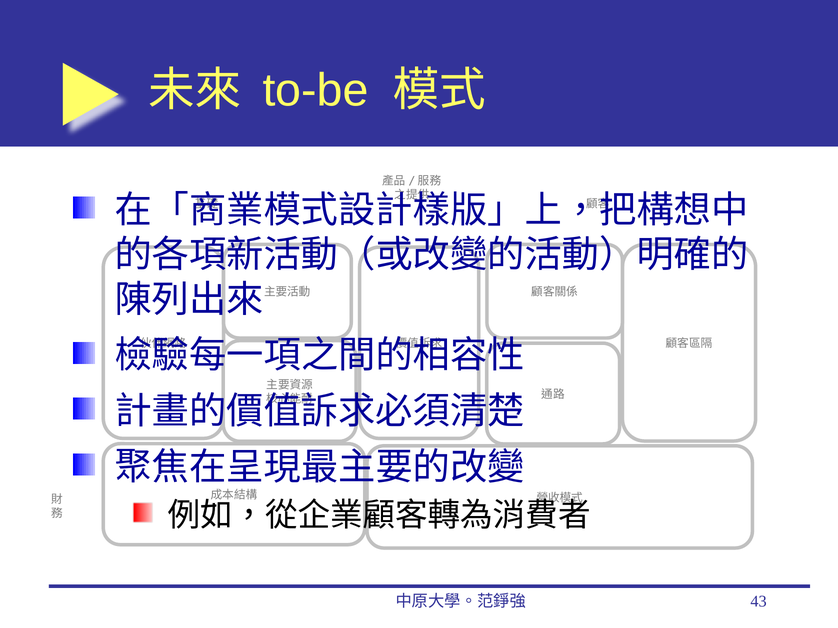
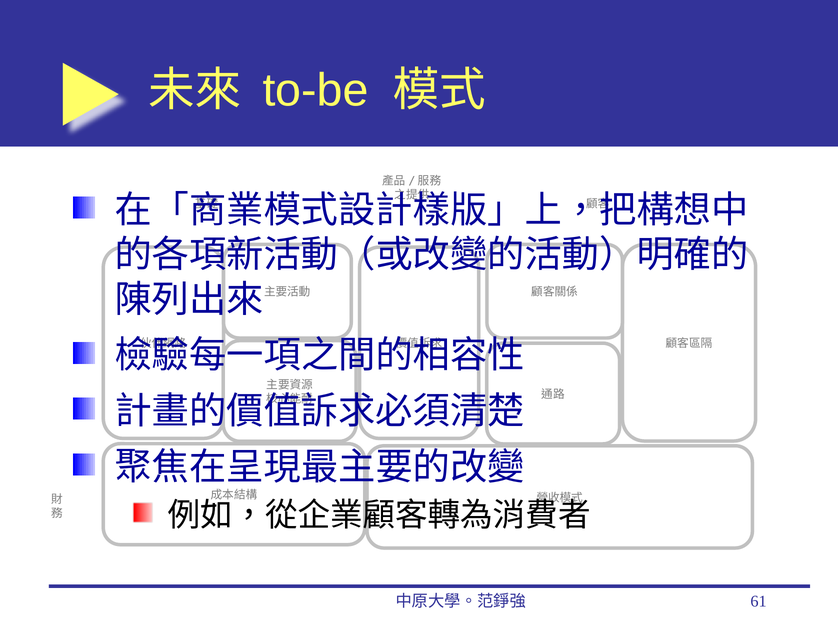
43: 43 -> 61
